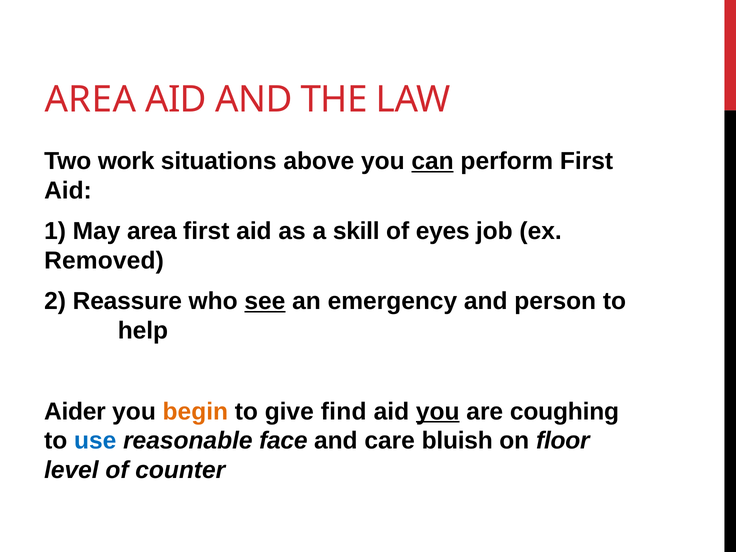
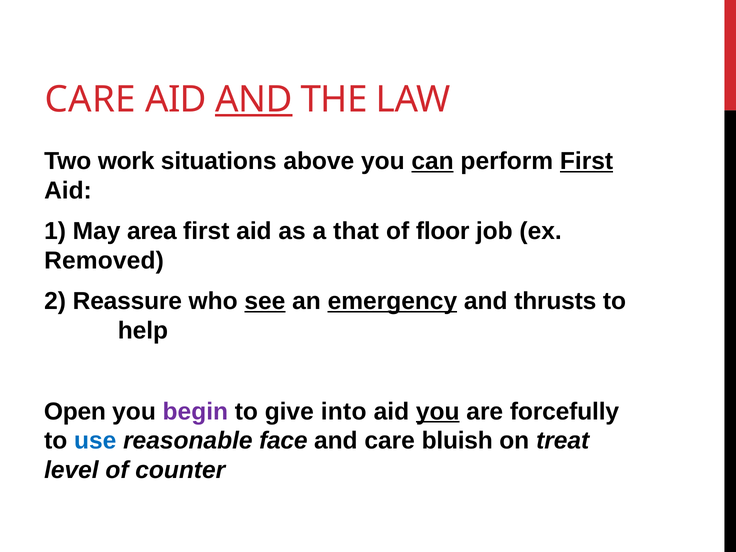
AREA at (90, 99): AREA -> CARE
AND at (254, 99) underline: none -> present
First at (587, 161) underline: none -> present
skill: skill -> that
eyes: eyes -> floor
emergency underline: none -> present
person: person -> thrusts
Aider: Aider -> Open
begin colour: orange -> purple
find: find -> into
coughing: coughing -> forcefully
floor: floor -> treat
